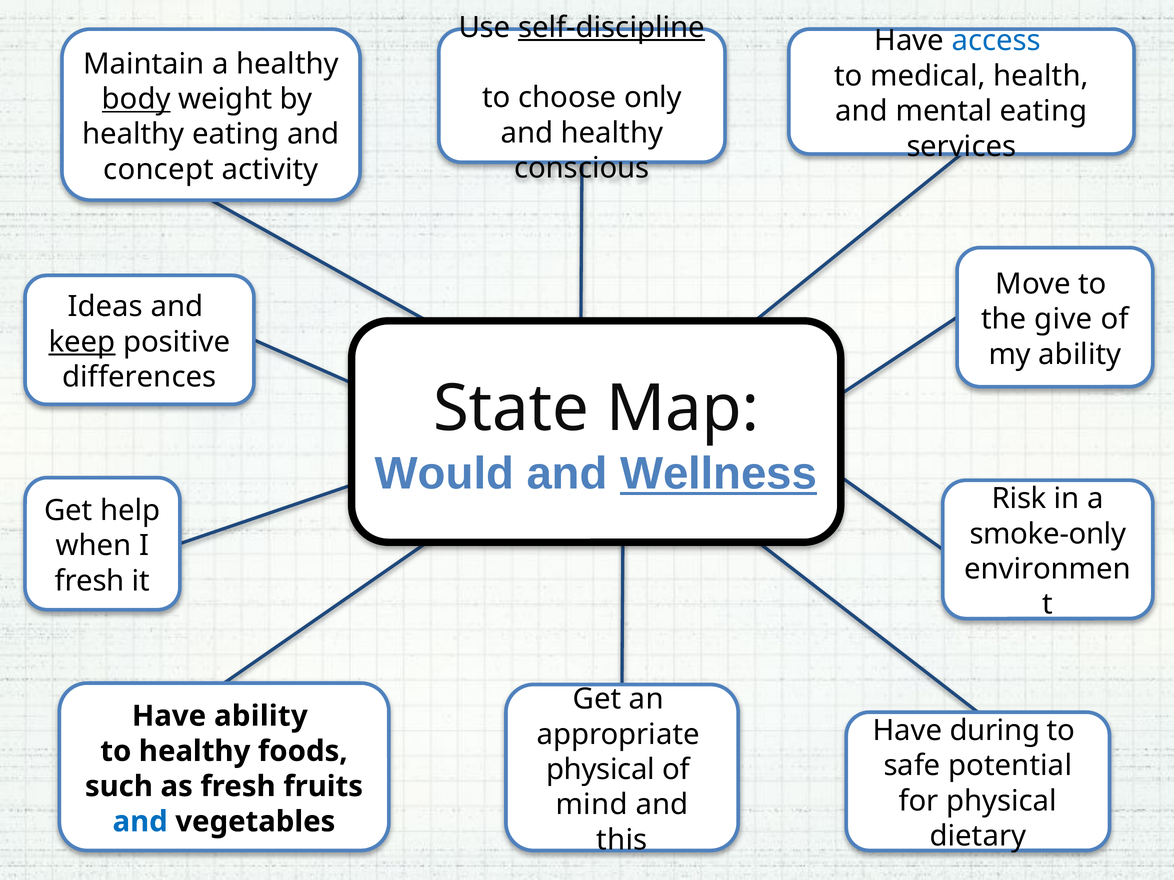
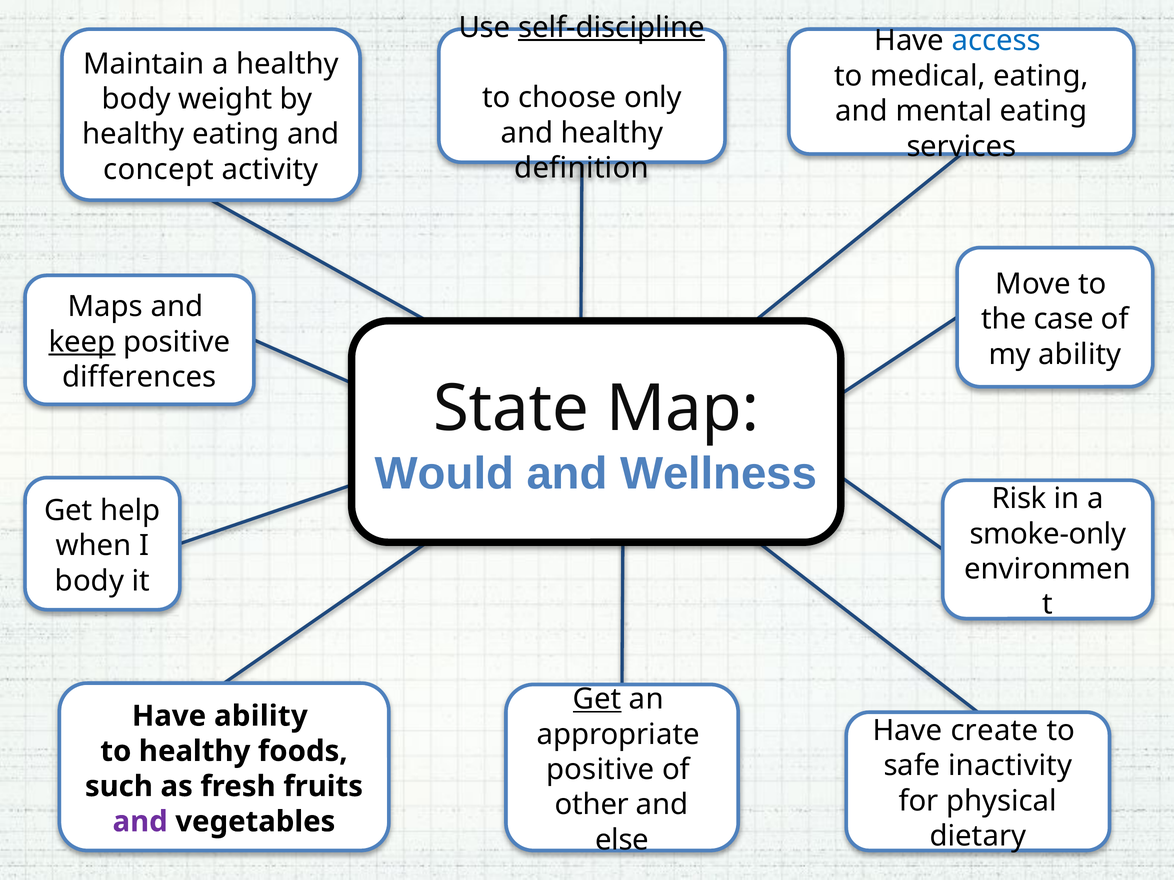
medical health: health -> eating
body at (136, 99) underline: present -> none
conscious: conscious -> definition
Ideas: Ideas -> Maps
give: give -> case
Wellness underline: present -> none
fresh at (90, 581): fresh -> body
Get at (597, 700) underline: none -> present
during: during -> create
potential: potential -> inactivity
physical at (601, 770): physical -> positive
mind: mind -> other
and at (140, 822) colour: blue -> purple
this: this -> else
